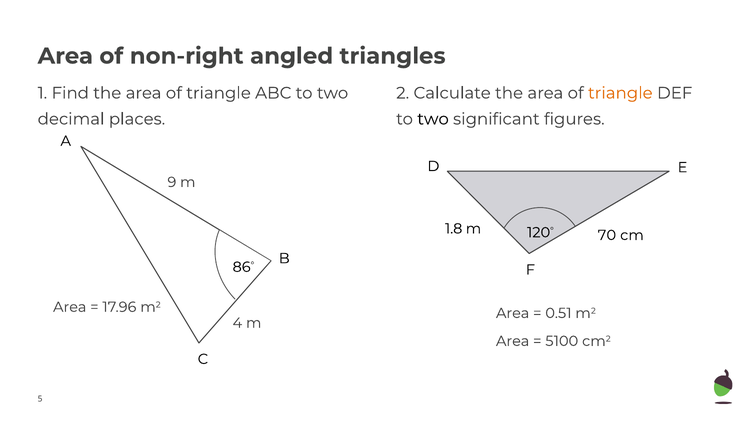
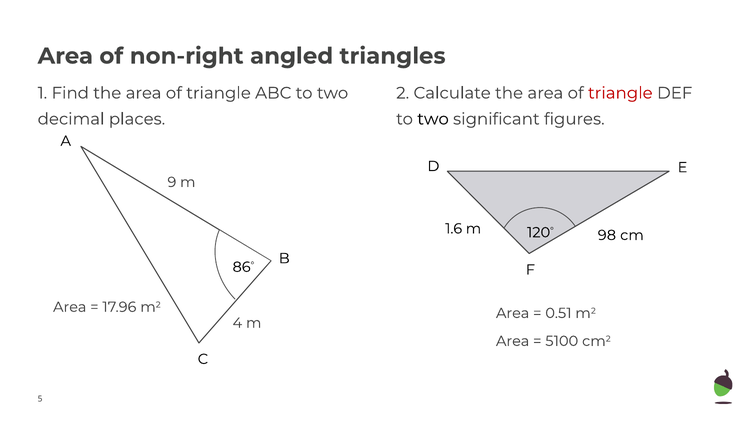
triangle at (620, 93) colour: orange -> red
1.8: 1.8 -> 1.6
70: 70 -> 98
